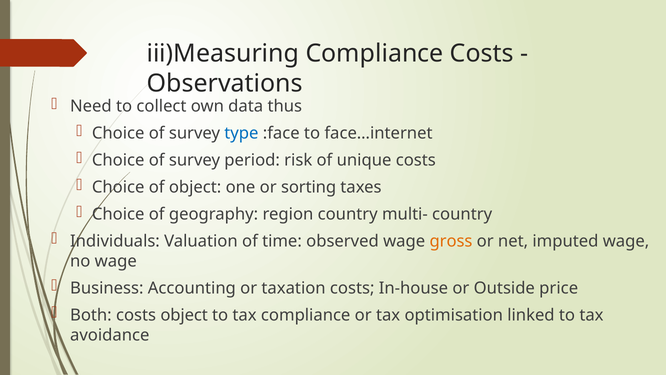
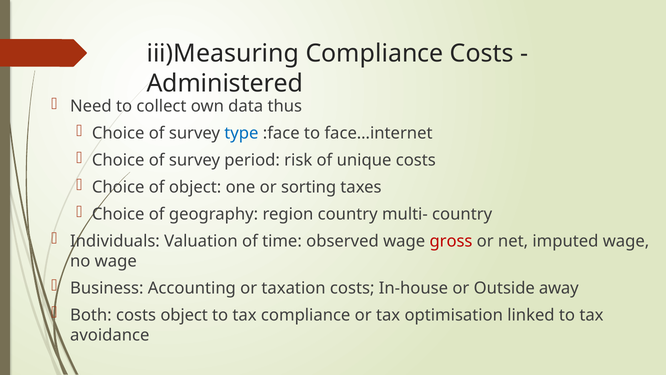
Observations: Observations -> Administered
gross colour: orange -> red
price: price -> away
